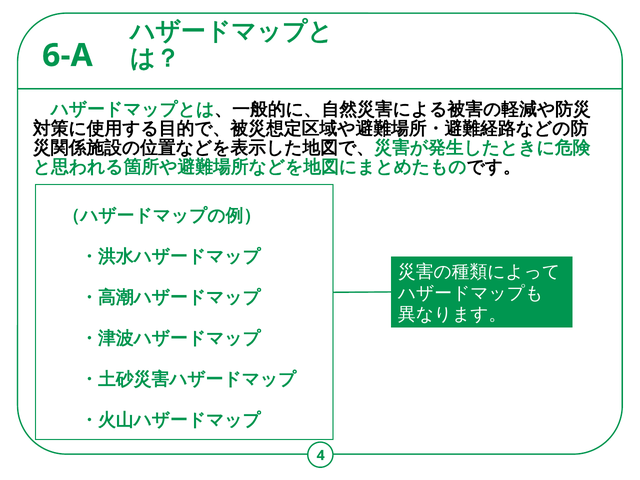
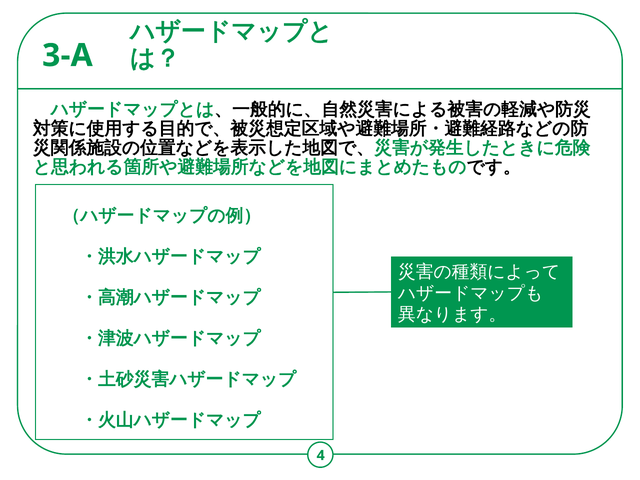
6-A: 6-A -> 3-A
